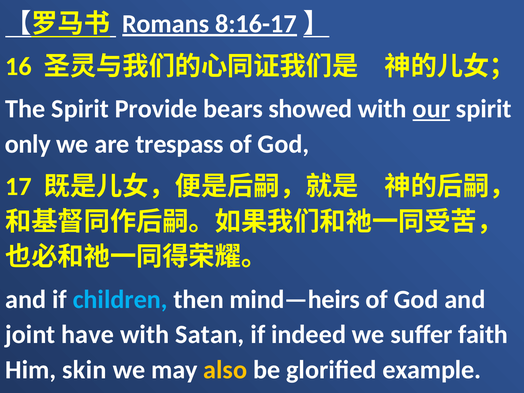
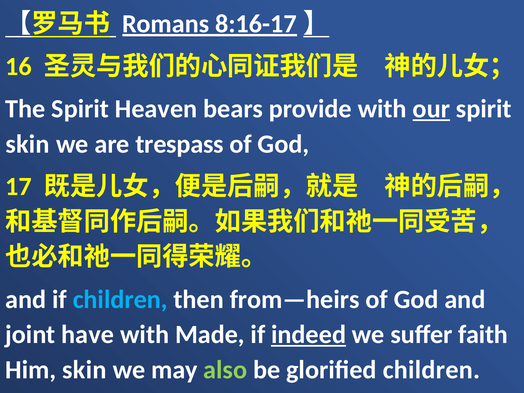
Provide: Provide -> Heaven
showed: showed -> provide
only at (28, 144): only -> skin
mind—heirs: mind—heirs -> from—heirs
Satan: Satan -> Made
indeed underline: none -> present
also colour: yellow -> light green
glorified example: example -> children
